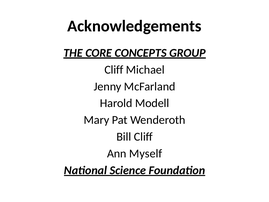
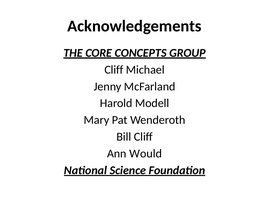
Myself: Myself -> Would
